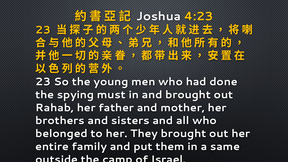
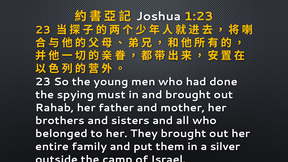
4:23: 4:23 -> 1:23
same: same -> silver
